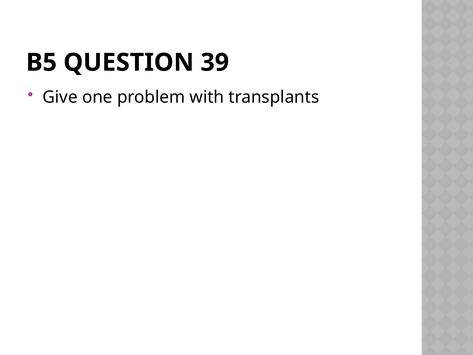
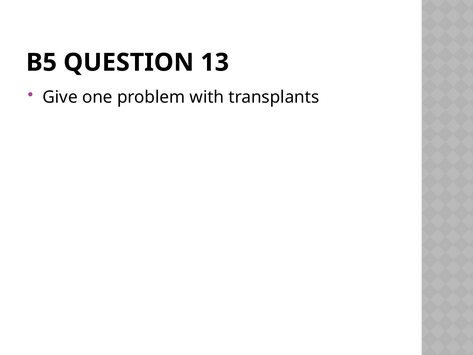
39: 39 -> 13
